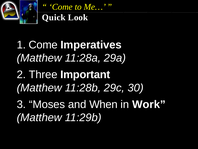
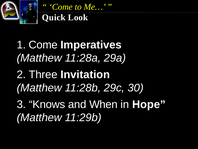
Important: Important -> Invitation
Moses: Moses -> Knows
Work: Work -> Hope
